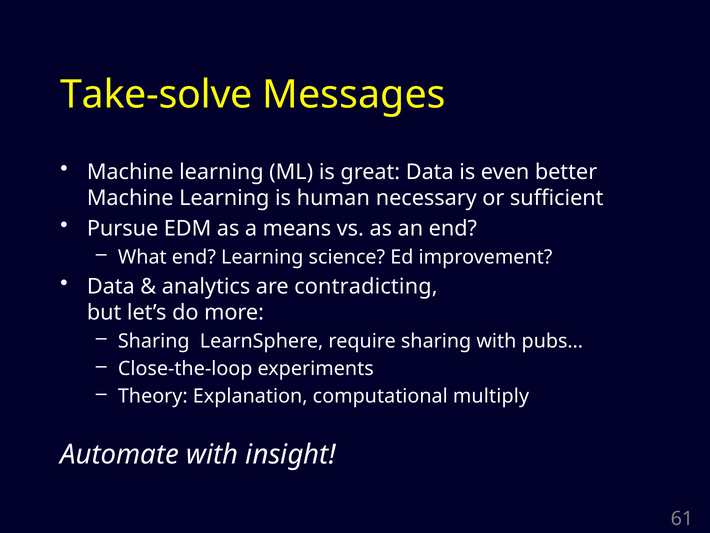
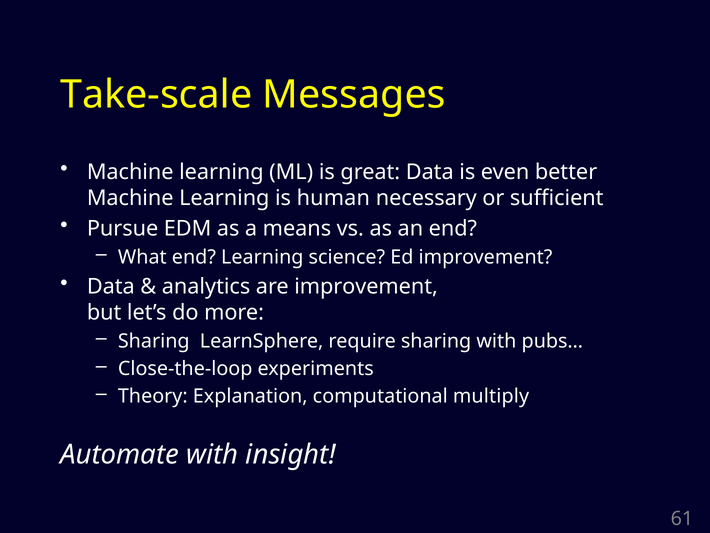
Take-solve: Take-solve -> Take-scale
are contradicting: contradicting -> improvement
